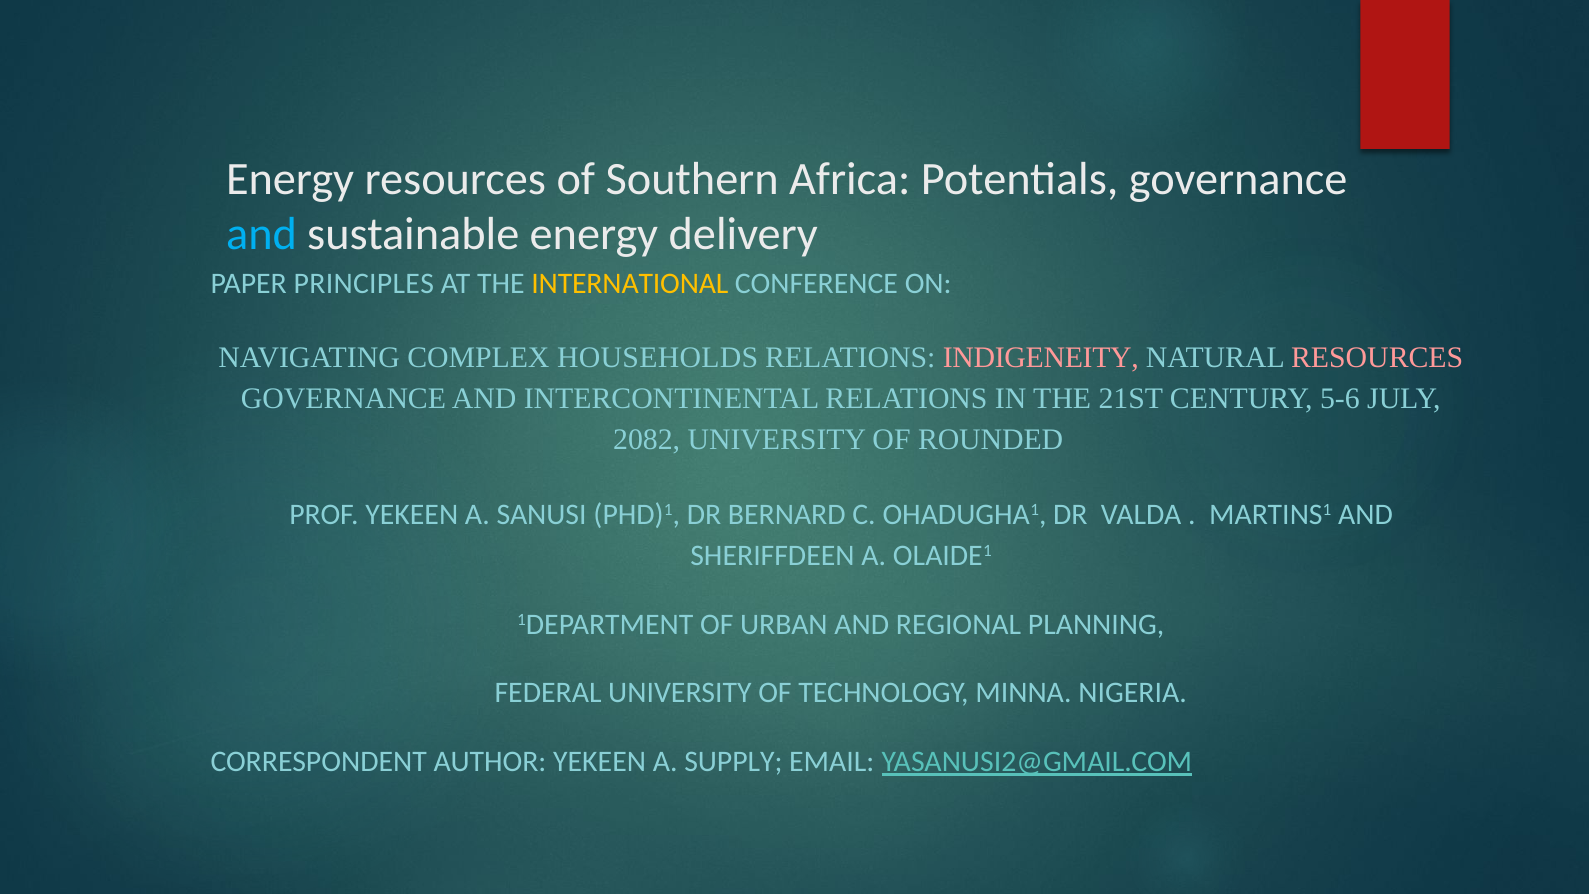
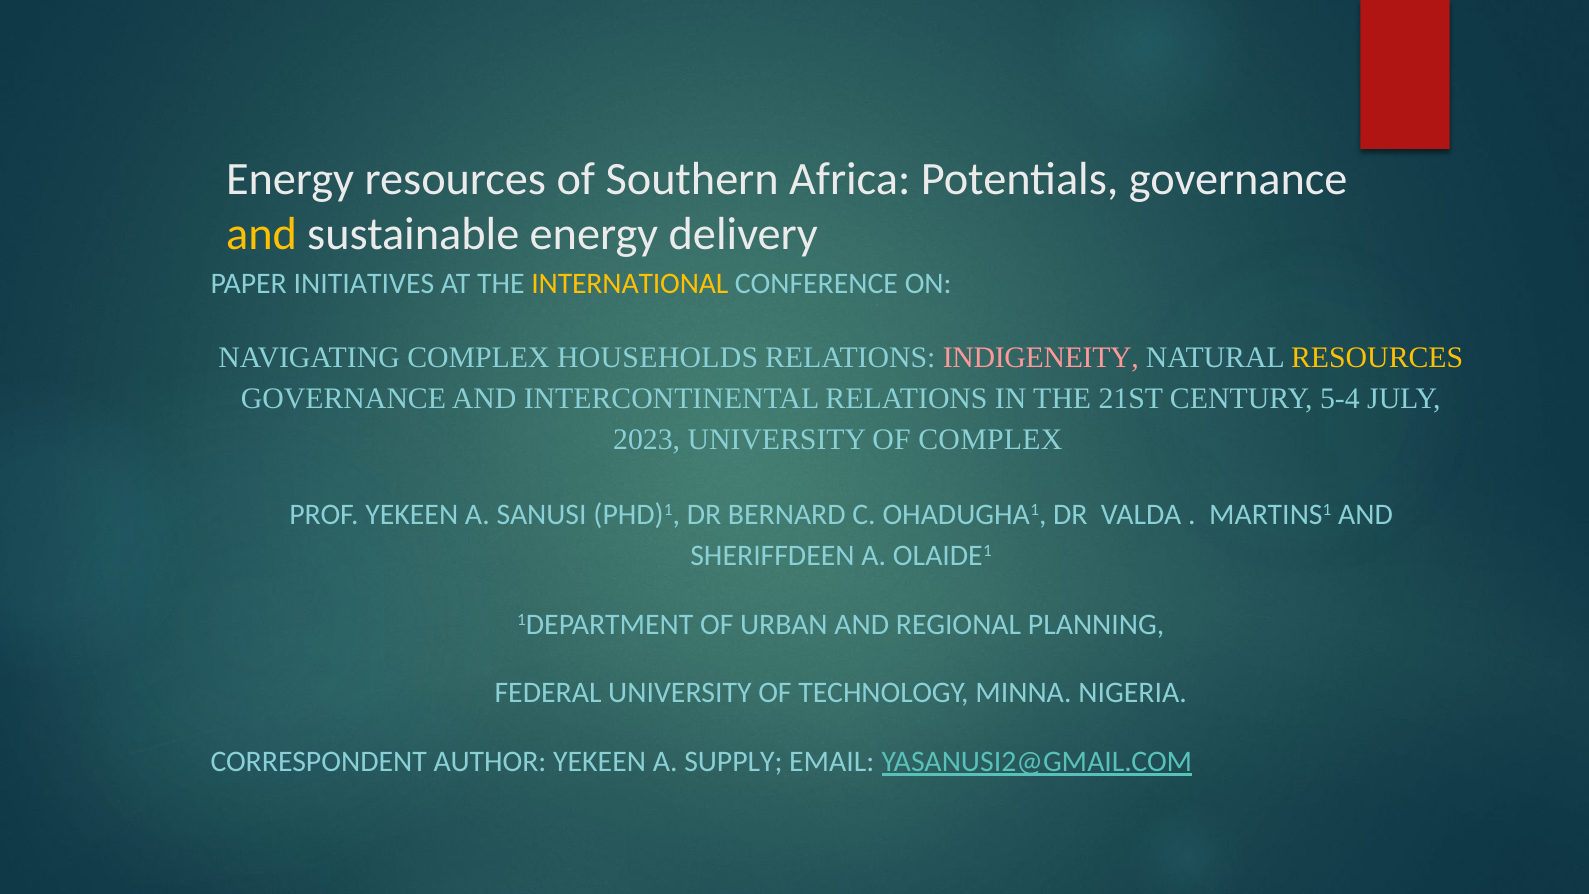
and at (262, 234) colour: light blue -> yellow
PRINCIPLES: PRINCIPLES -> INITIATIVES
RESOURCES at (1377, 358) colour: pink -> yellow
5-6: 5-6 -> 5-4
2082: 2082 -> 2023
OF ROUNDED: ROUNDED -> COMPLEX
